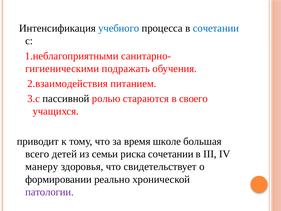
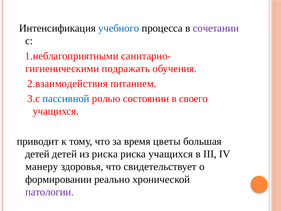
сочетании at (216, 28) colour: blue -> purple
пассивной colour: black -> blue
стараются: стараются -> состоянии
школе: школе -> цветы
всего at (37, 154): всего -> детей
из семьи: семьи -> риска
риска сочетании: сочетании -> учащихся
